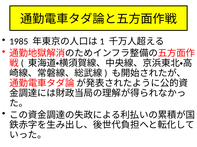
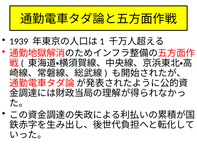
1985: 1985 -> 1939
